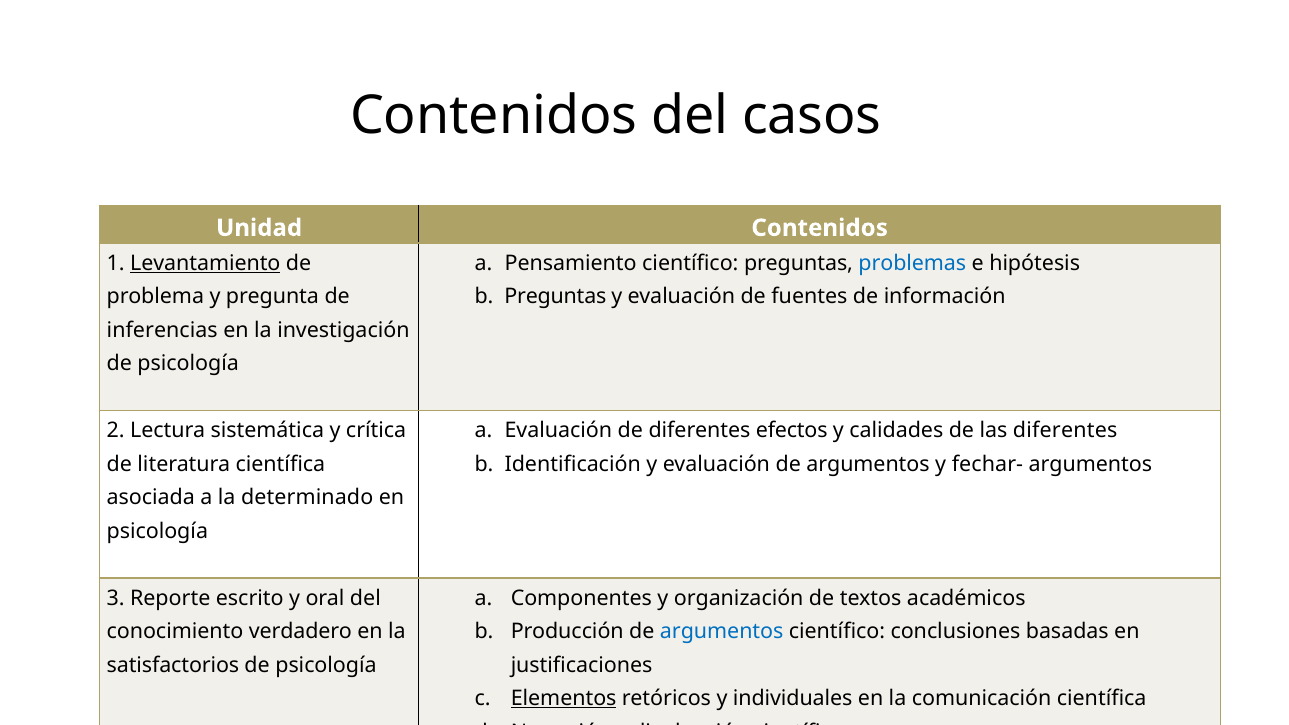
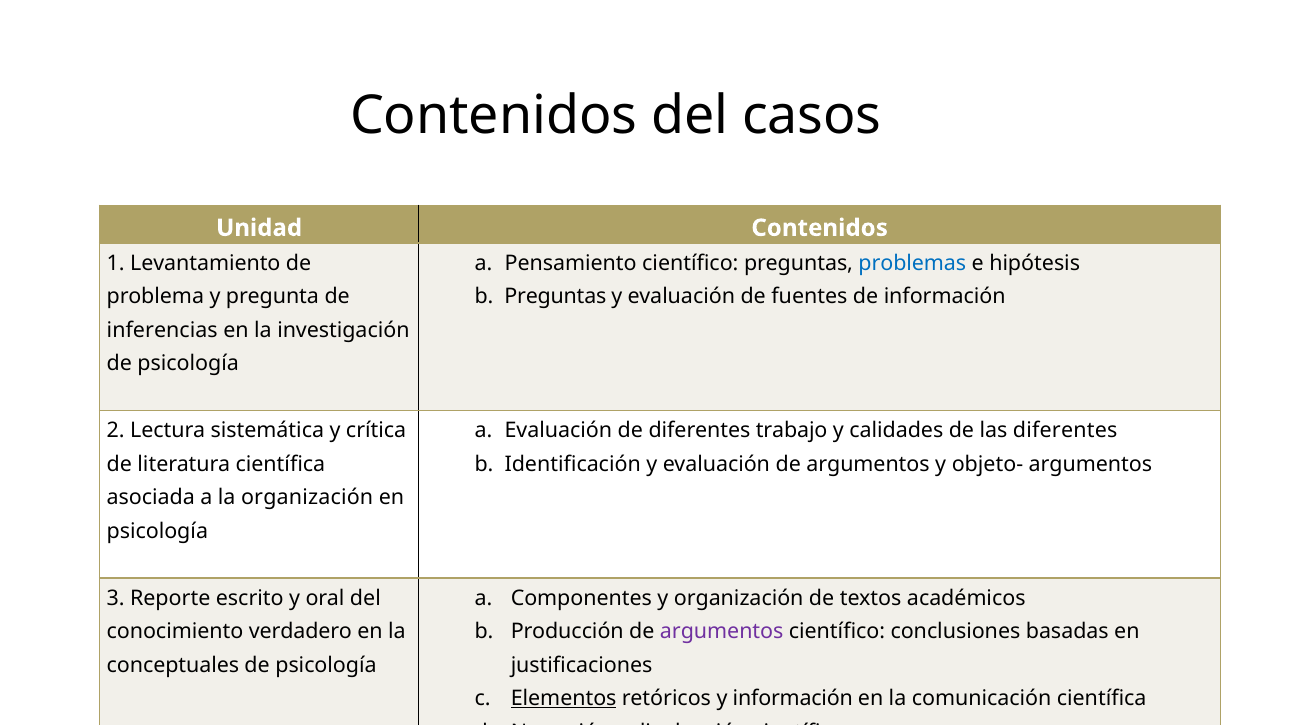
Levantamiento underline: present -> none
efectos: efectos -> trabajo
fechar-: fechar- -> objeto-
la determinado: determinado -> organización
argumentos at (722, 632) colour: blue -> purple
satisfactorios: satisfactorios -> conceptuales
y individuales: individuales -> información
